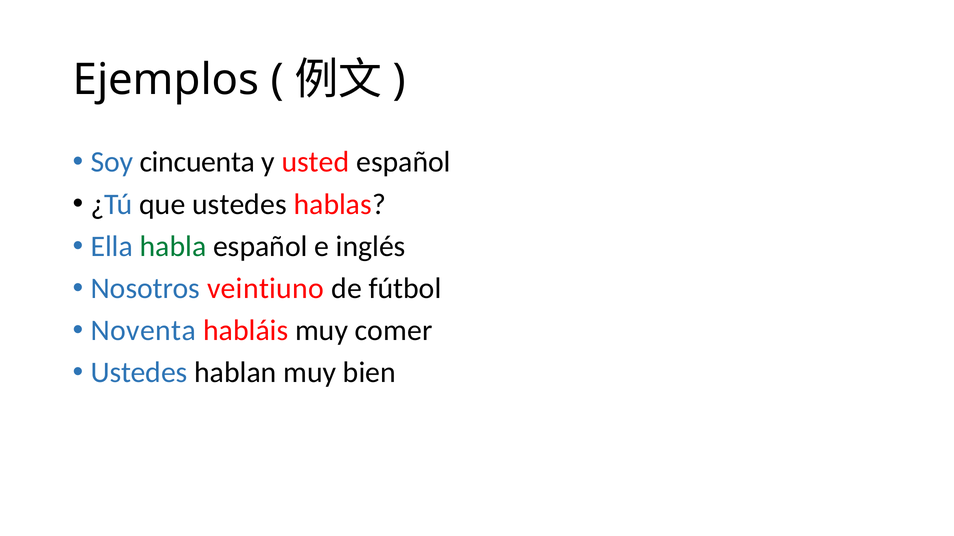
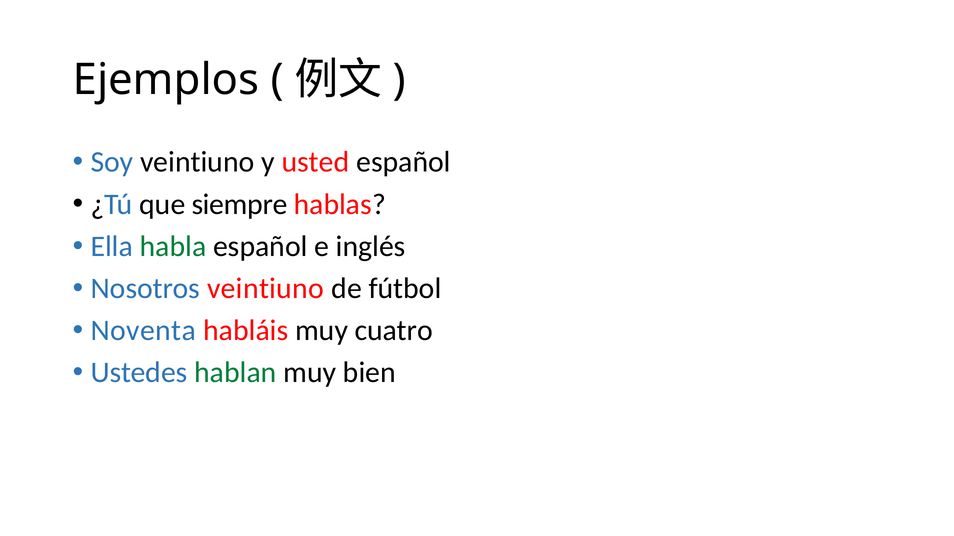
Soy cincuenta: cincuenta -> veintiuno
que ustedes: ustedes -> siempre
comer: comer -> cuatro
hablan colour: black -> green
